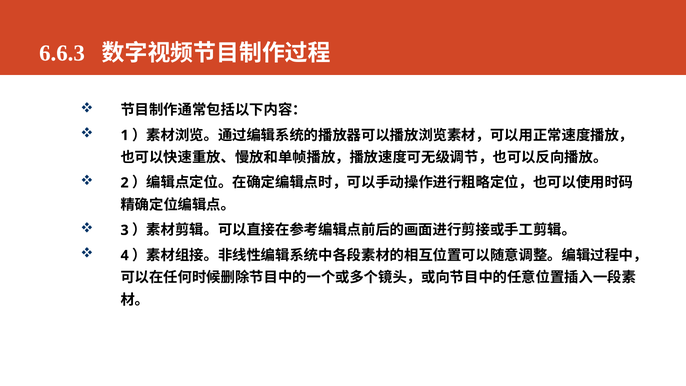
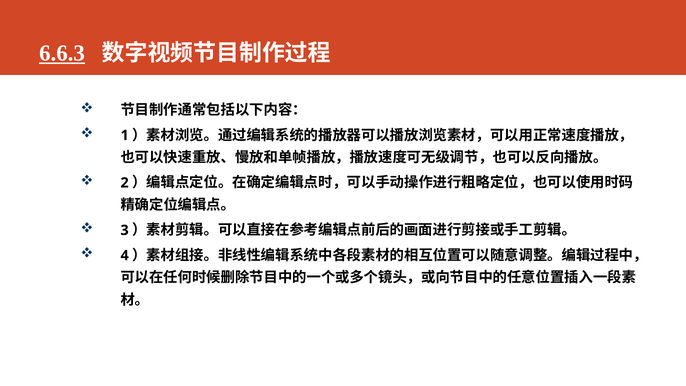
6.6.3 underline: none -> present
